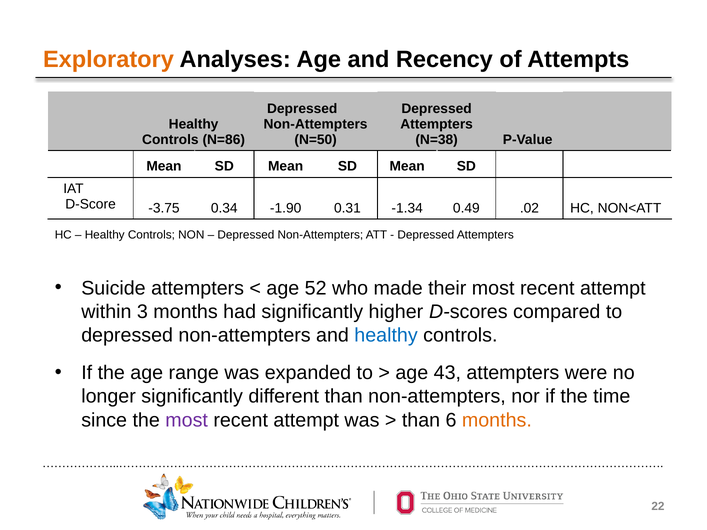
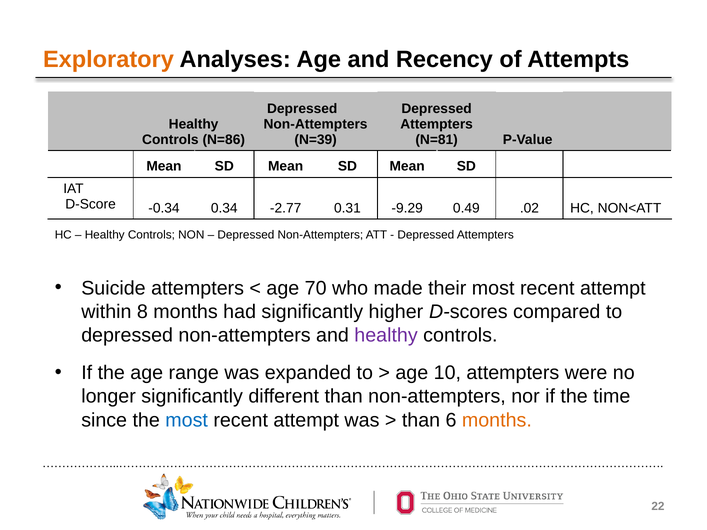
N=50: N=50 -> N=39
N=38: N=38 -> N=81
-3.75: -3.75 -> -0.34
-1.90: -1.90 -> -2.77
-1.34: -1.34 -> -9.29
52: 52 -> 70
3: 3 -> 8
healthy at (386, 335) colour: blue -> purple
43: 43 -> 10
most at (187, 420) colour: purple -> blue
